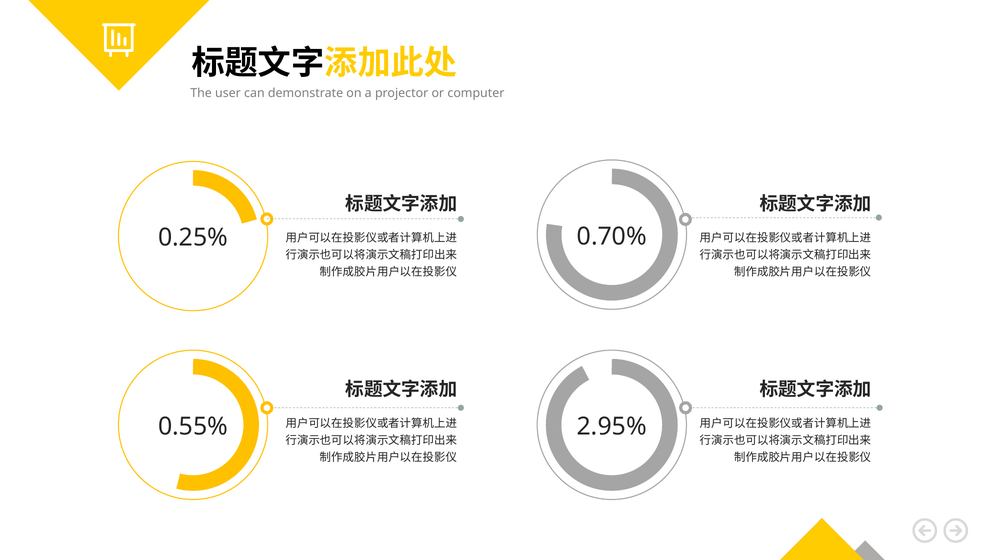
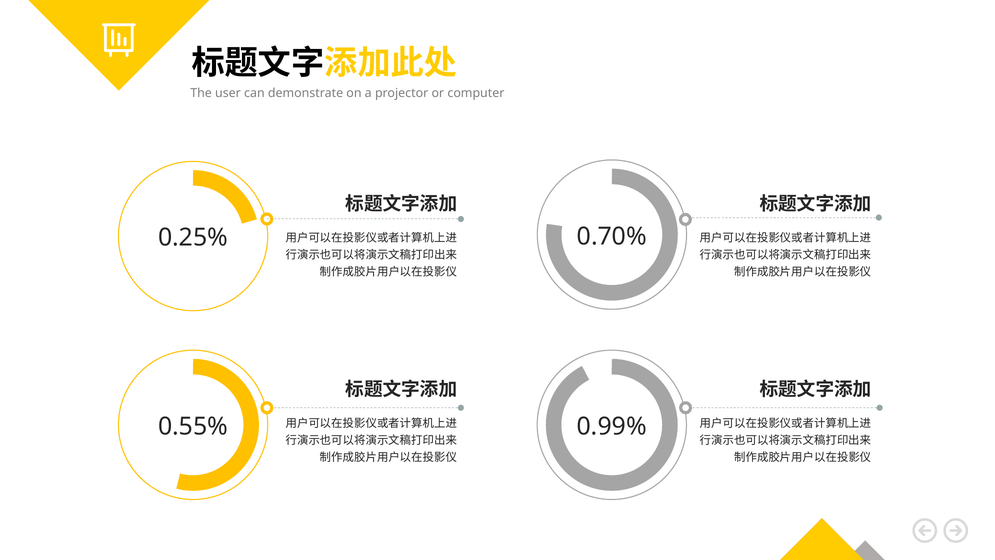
2.95%: 2.95% -> 0.99%
